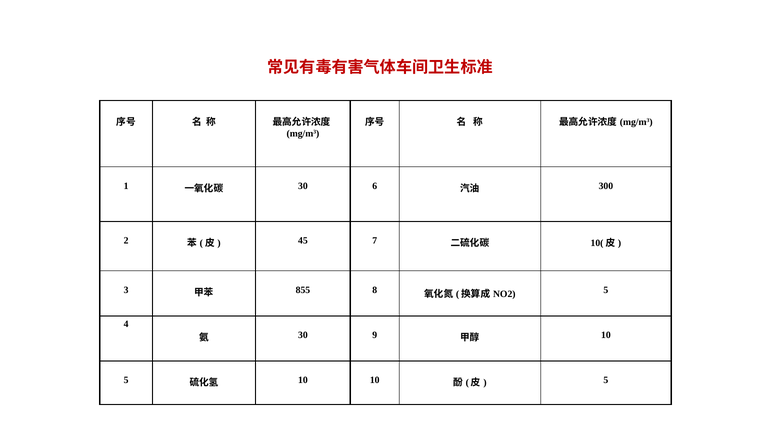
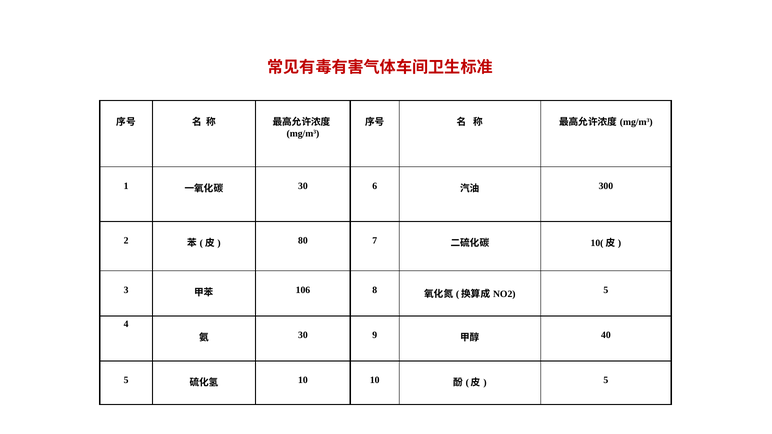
45: 45 -> 80
855: 855 -> 106
10 at (606, 335): 10 -> 40
